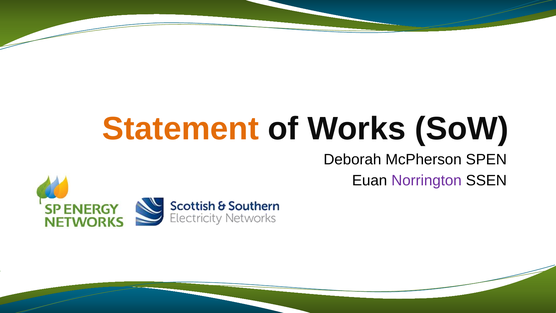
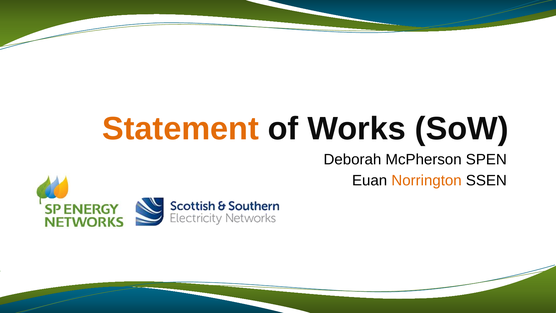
Norrington colour: purple -> orange
